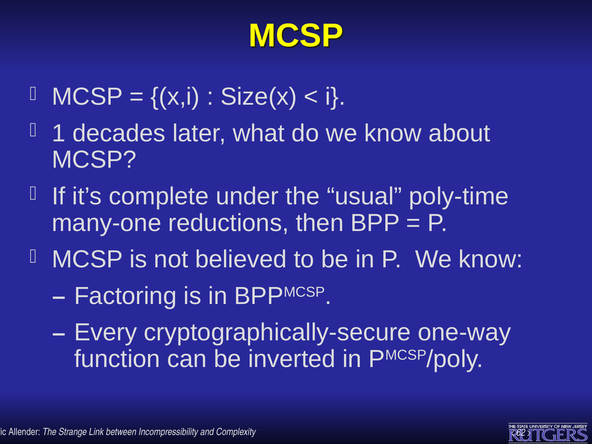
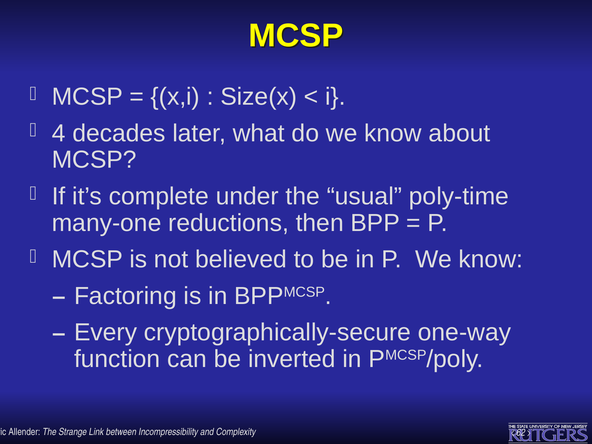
1: 1 -> 4
